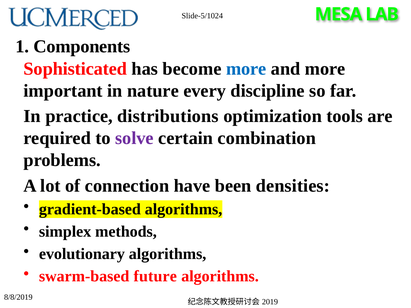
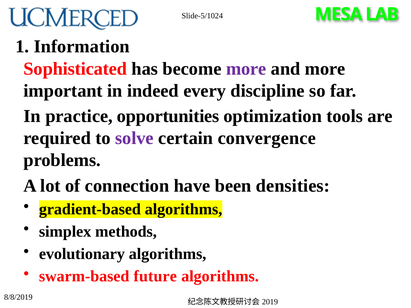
Components: Components -> Information
more at (246, 69) colour: blue -> purple
nature: nature -> indeed
distributions: distributions -> opportunities
combination: combination -> convergence
